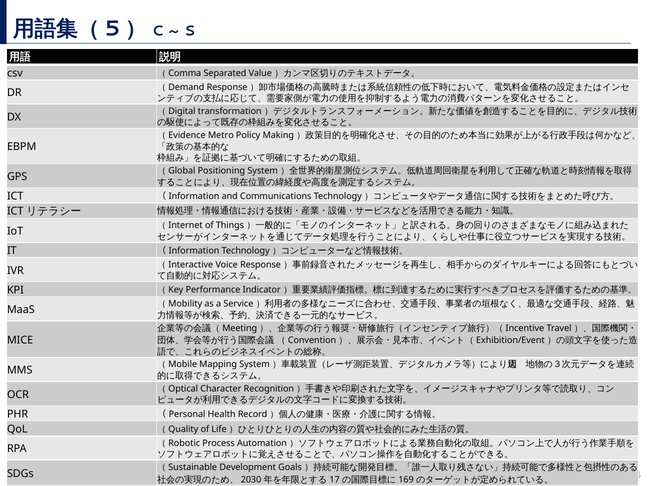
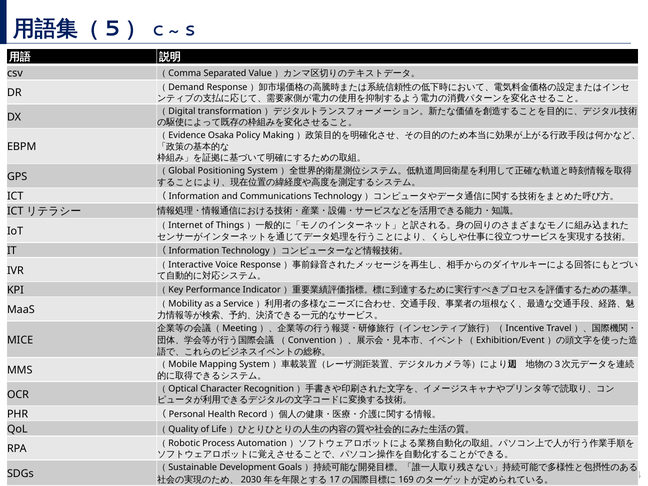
Metro: Metro -> Osaka
